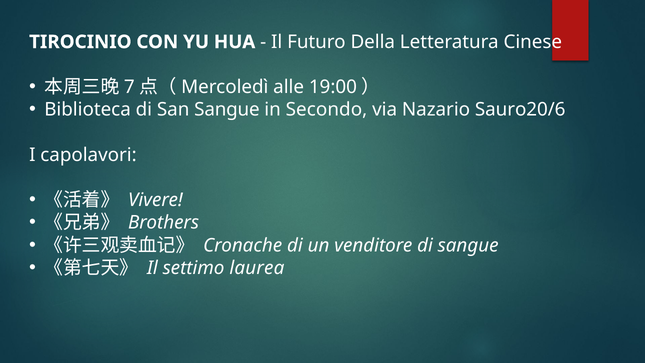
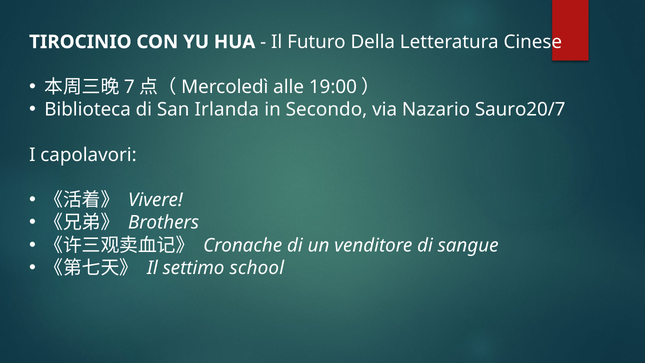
San Sangue: Sangue -> Irlanda
Sauro20/6: Sauro20/6 -> Sauro20/7
laurea: laurea -> school
